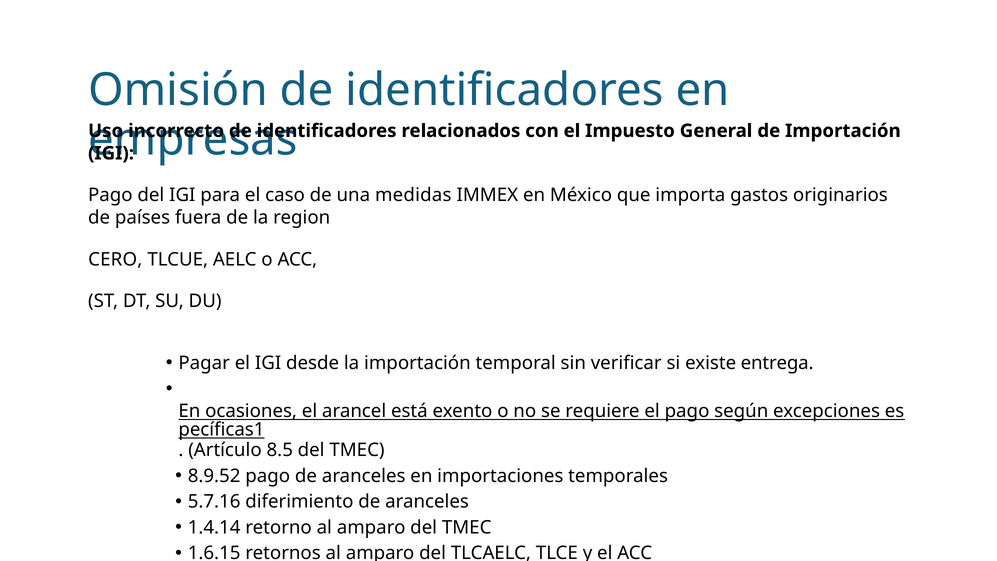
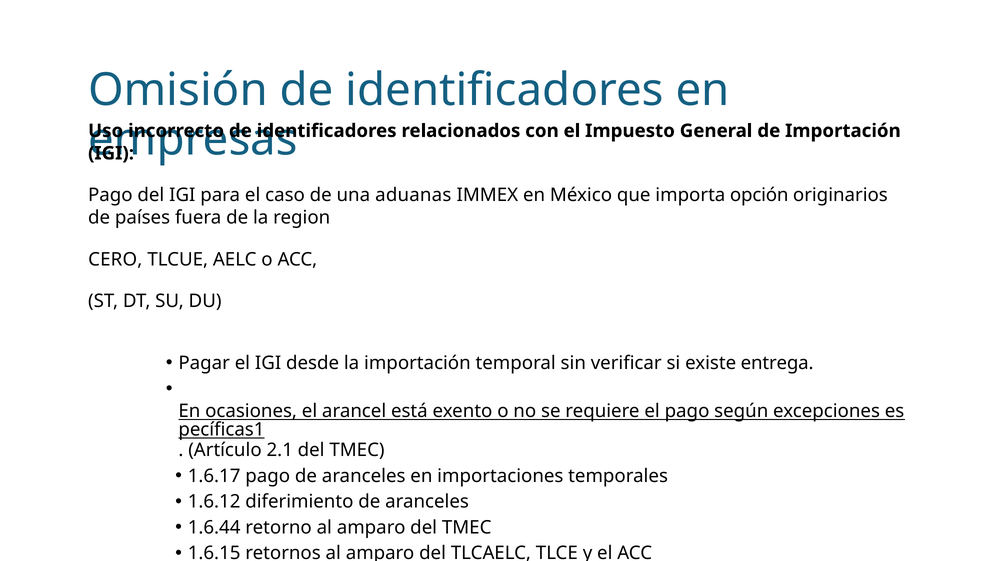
medidas: medidas -> aduanas
gastos: gastos -> opción
8.5: 8.5 -> 2.1
8.9.52: 8.9.52 -> 1.6.17
5.7.16: 5.7.16 -> 1.6.12
1.4.14: 1.4.14 -> 1.6.44
